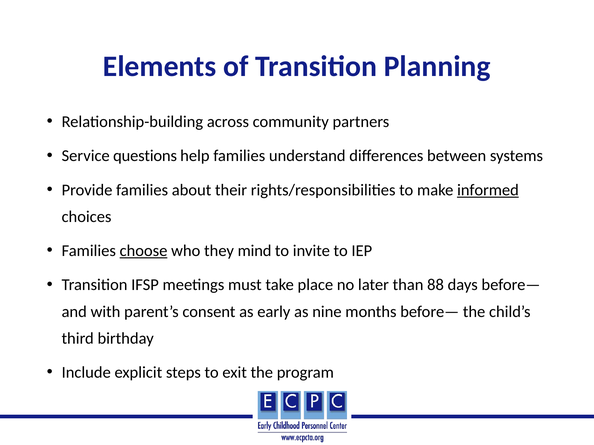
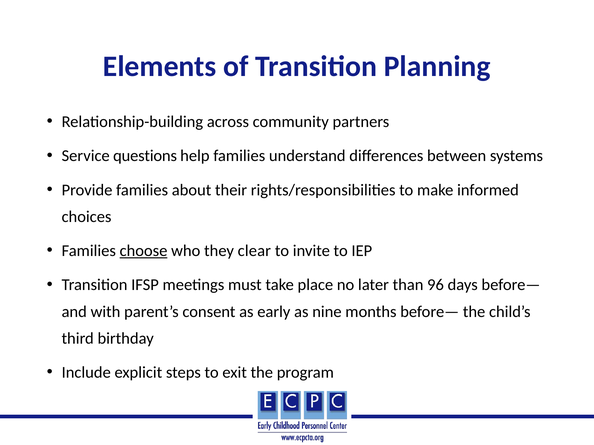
informed underline: present -> none
mind: mind -> clear
88: 88 -> 96
